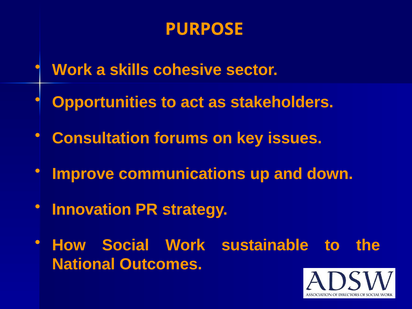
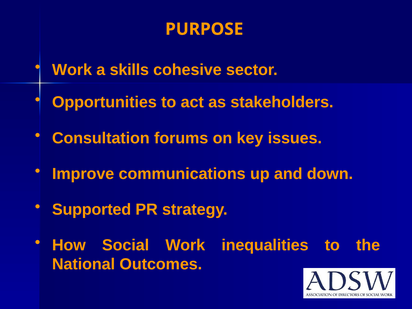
Innovation: Innovation -> Supported
sustainable: sustainable -> inequalities
